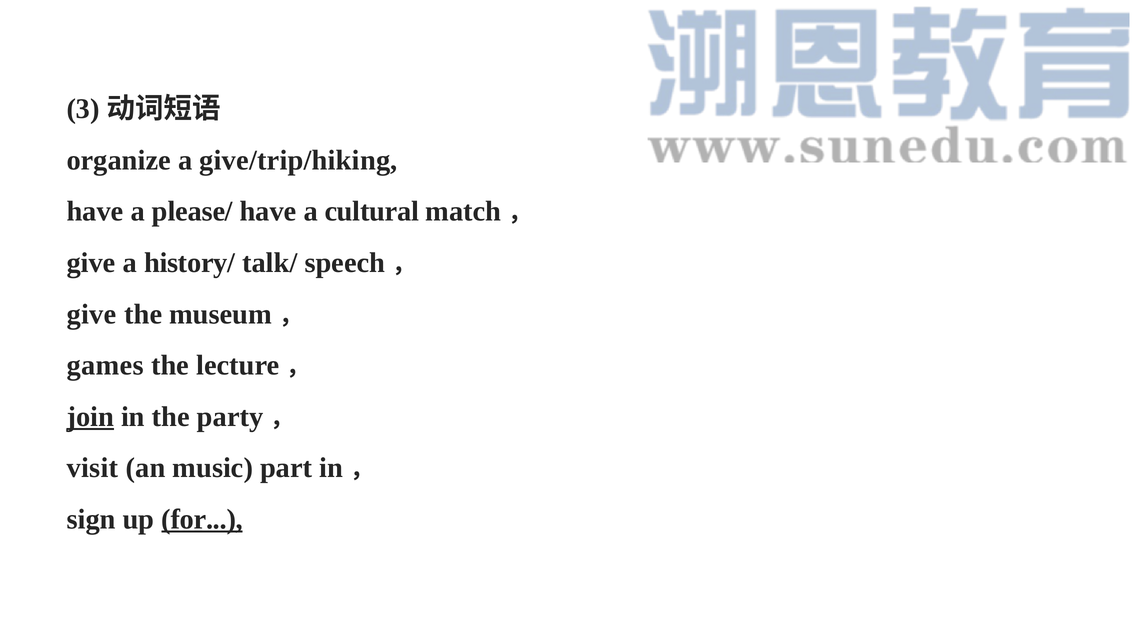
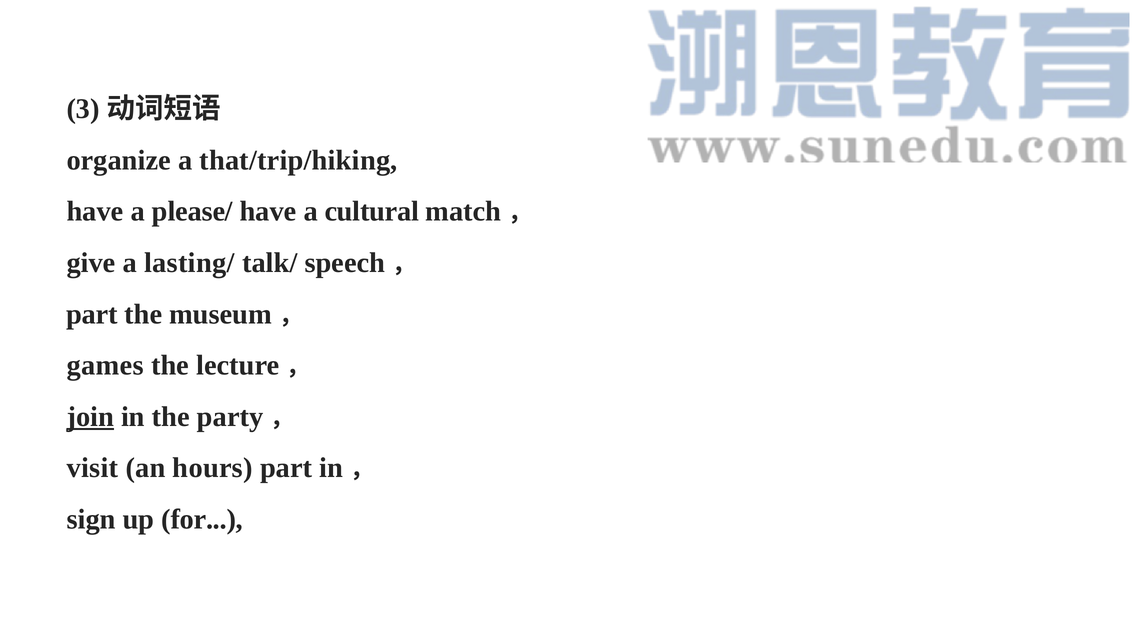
give/trip/hiking: give/trip/hiking -> that/trip/hiking
history/: history/ -> lasting/
give at (92, 314): give -> part
music: music -> hours
for underline: present -> none
